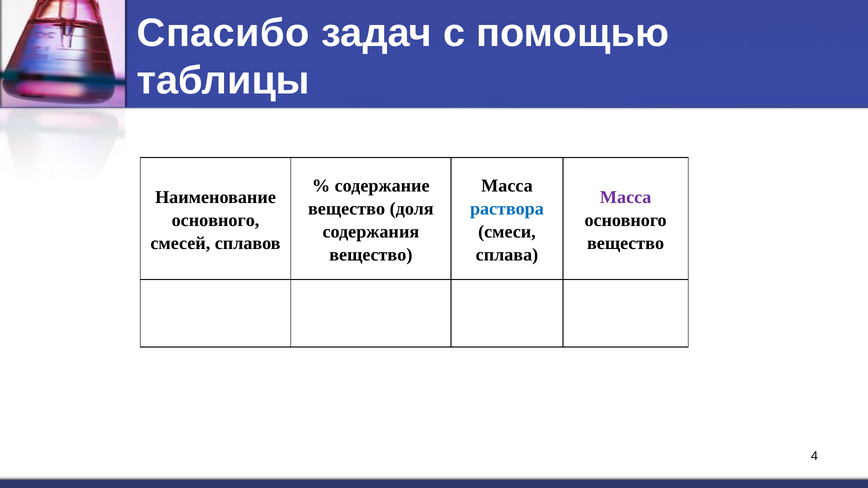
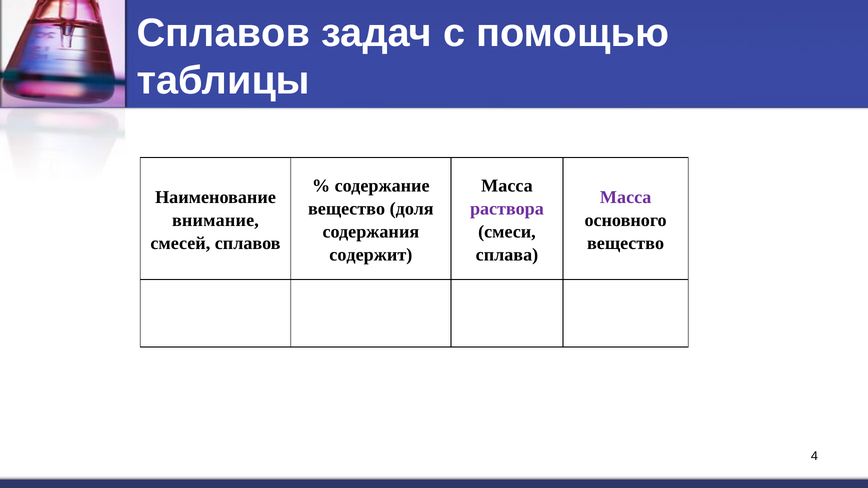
Спасибо at (223, 33): Спасибо -> Сплавов
раствора colour: blue -> purple
основного at (216, 220): основного -> внимание
вещество at (371, 255): вещество -> содержит
